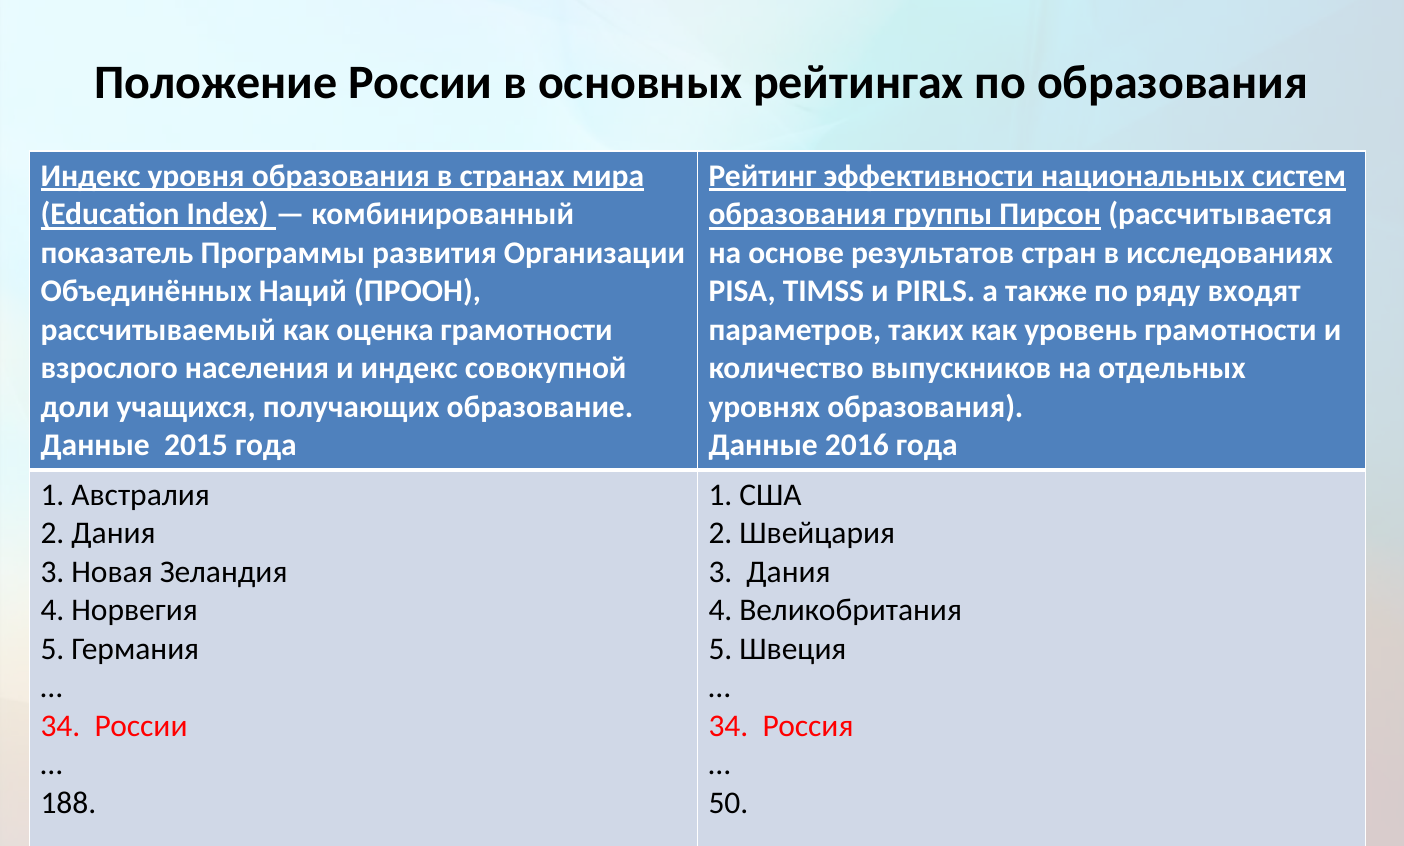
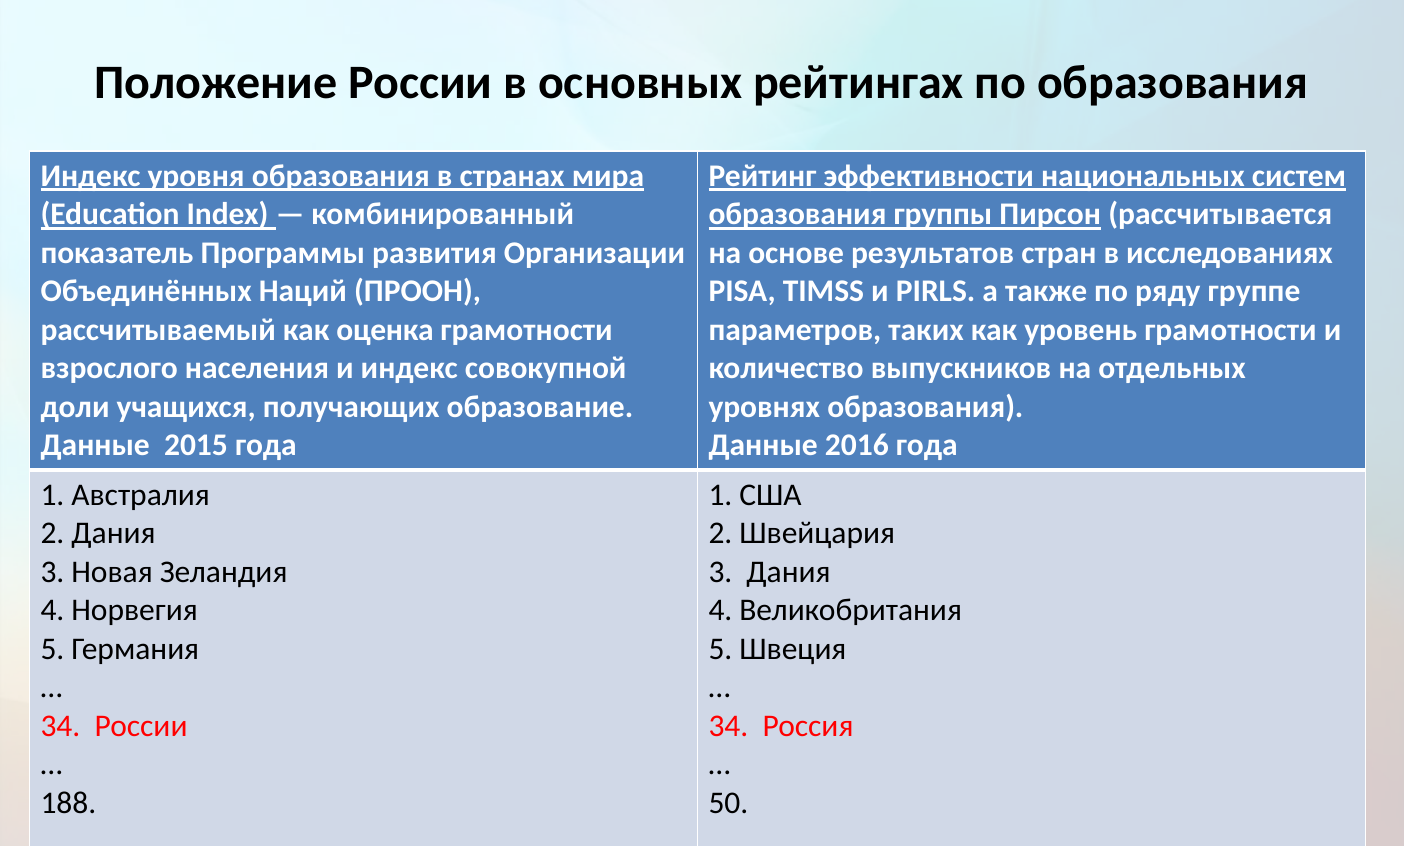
входят: входят -> группе
